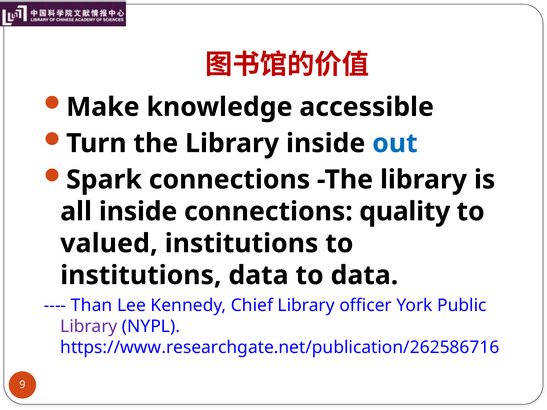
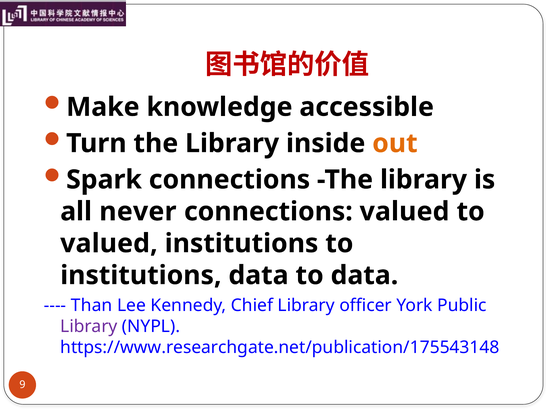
out colour: blue -> orange
all inside: inside -> never
connections quality: quality -> valued
https://www.researchgate.net/publication/262586716: https://www.researchgate.net/publication/262586716 -> https://www.researchgate.net/publication/175543148
